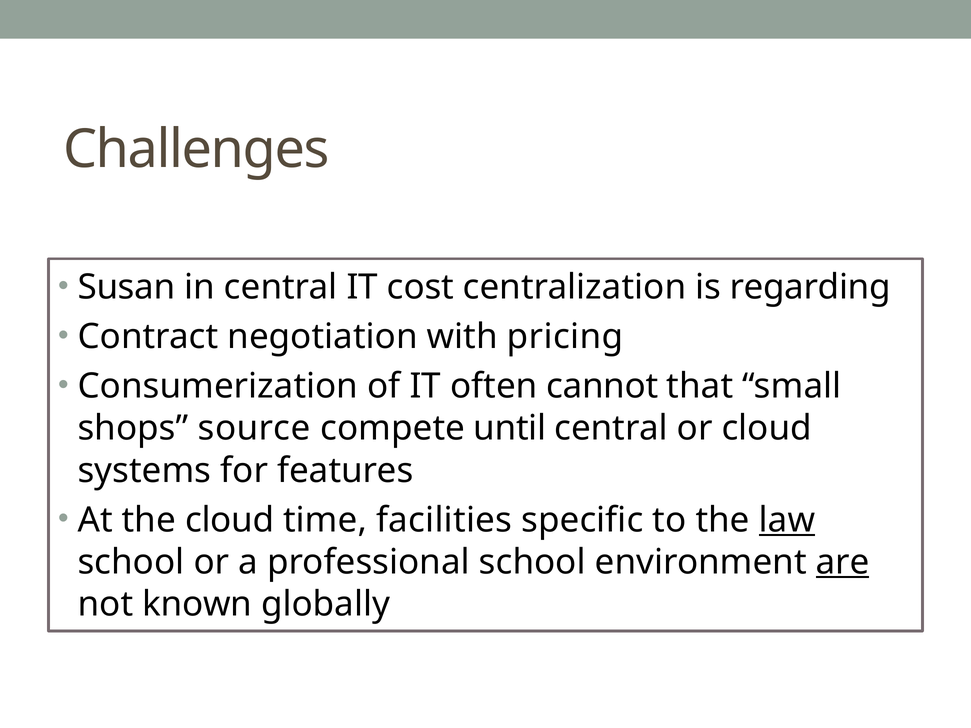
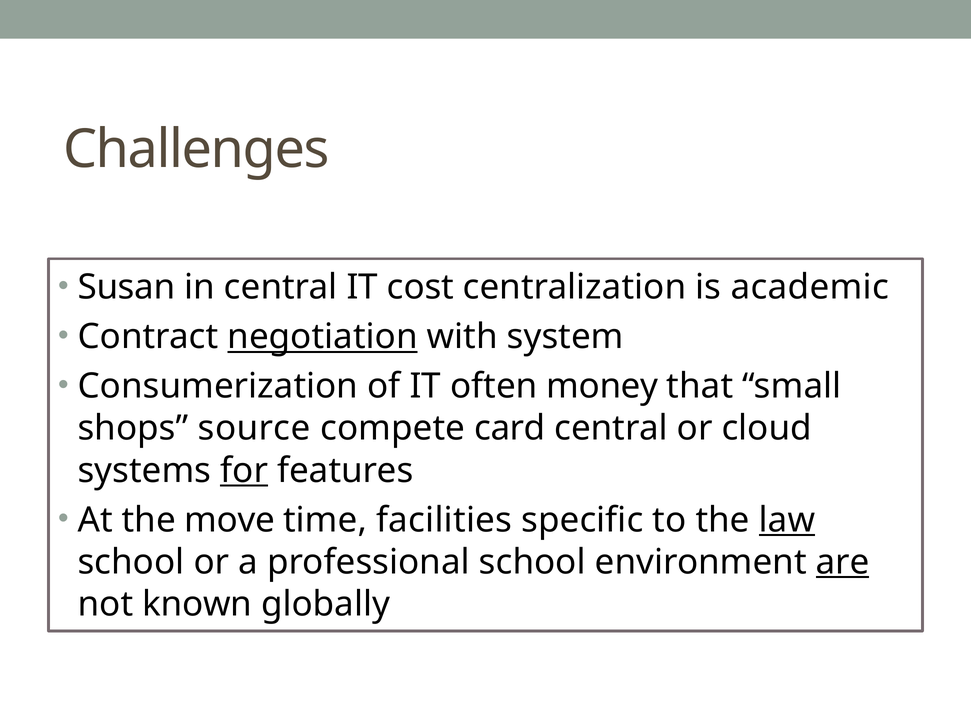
regarding: regarding -> academic
negotiation underline: none -> present
pricing: pricing -> system
cannot: cannot -> money
until: until -> card
for underline: none -> present
the cloud: cloud -> move
